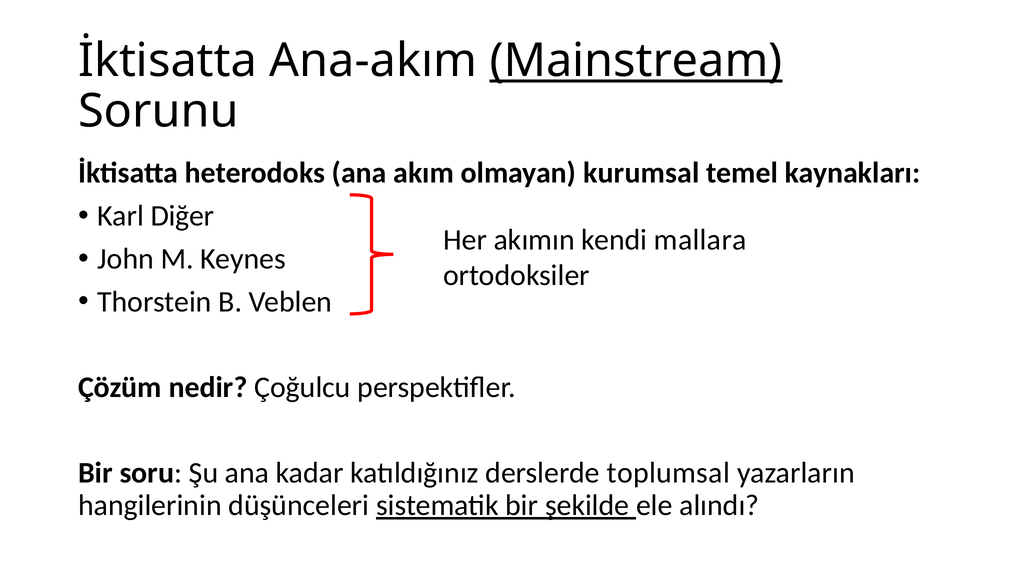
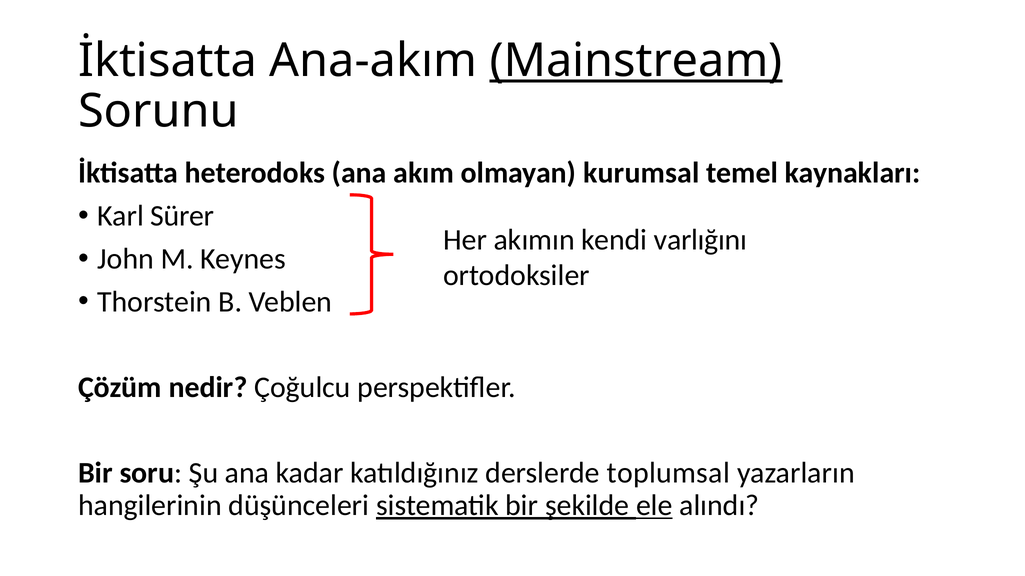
Diğer: Diğer -> Sürer
mallara: mallara -> varlığını
ele underline: none -> present
